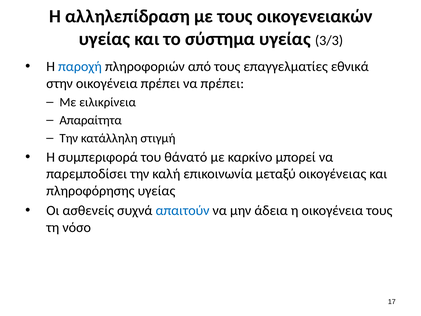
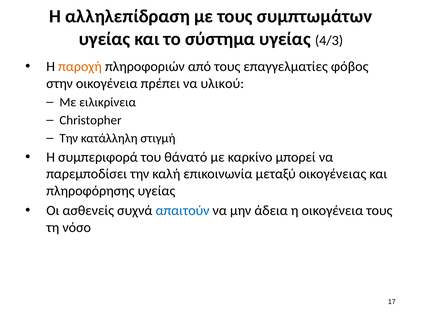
οικογενειακών: οικογενειακών -> συμπτωμάτων
3/3: 3/3 -> 4/3
παροχή colour: blue -> orange
εθνικά: εθνικά -> φόβος
να πρέπει: πρέπει -> υλικού
Απαραίτητα: Απαραίτητα -> Christopher
